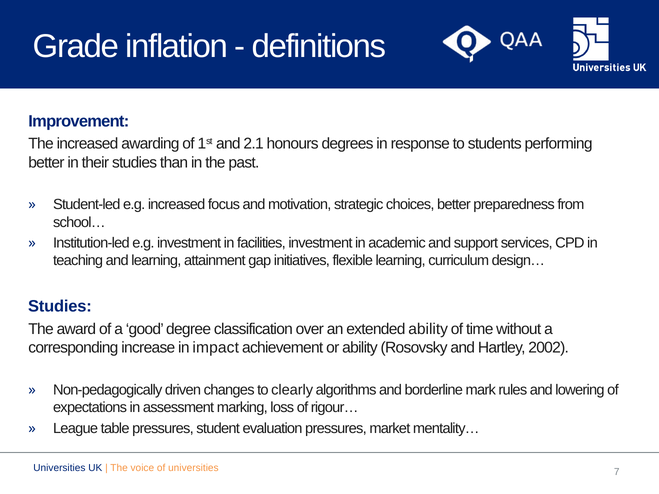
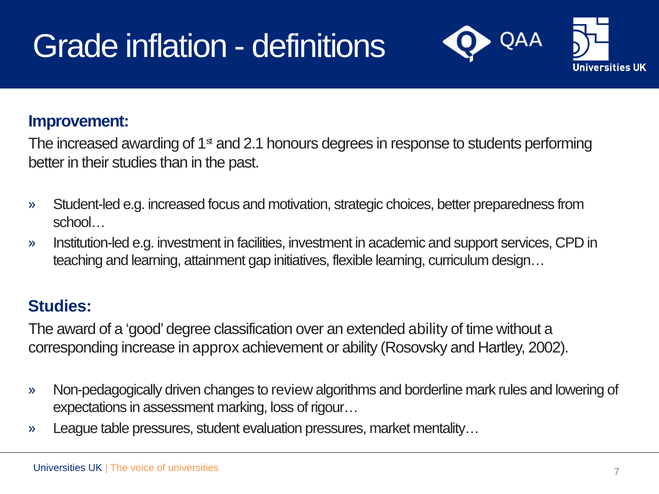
impact: impact -> approx
clearly: clearly -> review
